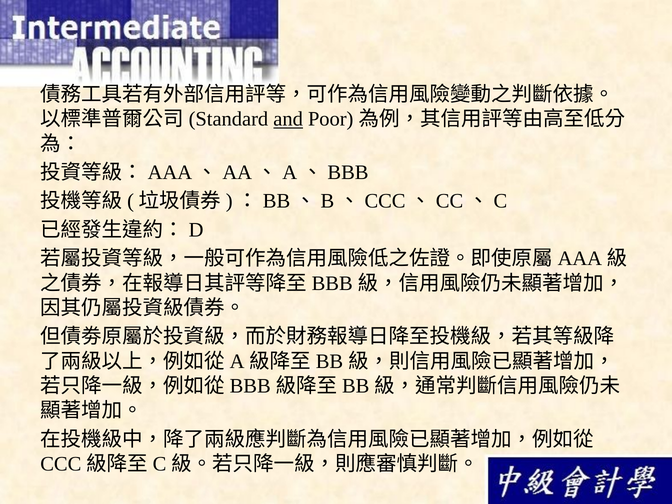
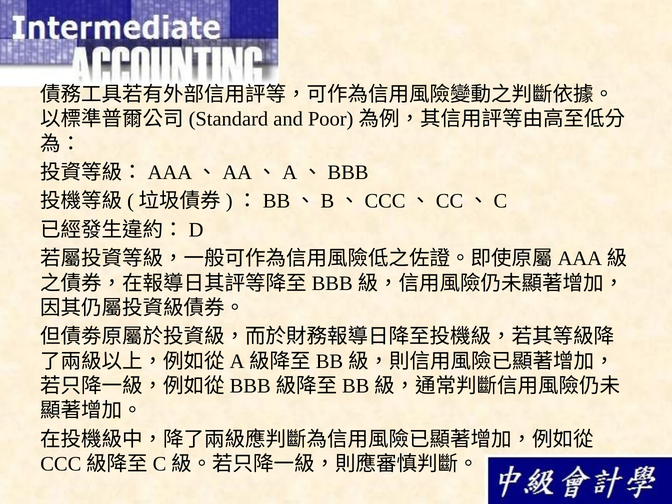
and underline: present -> none
